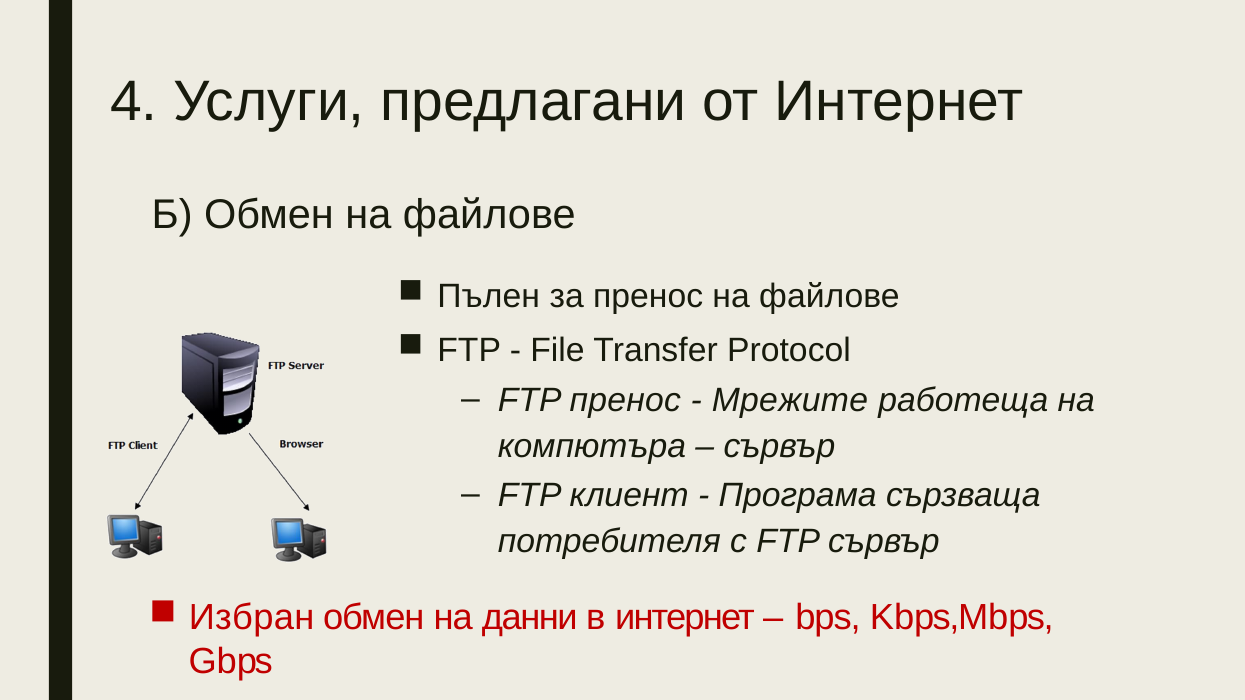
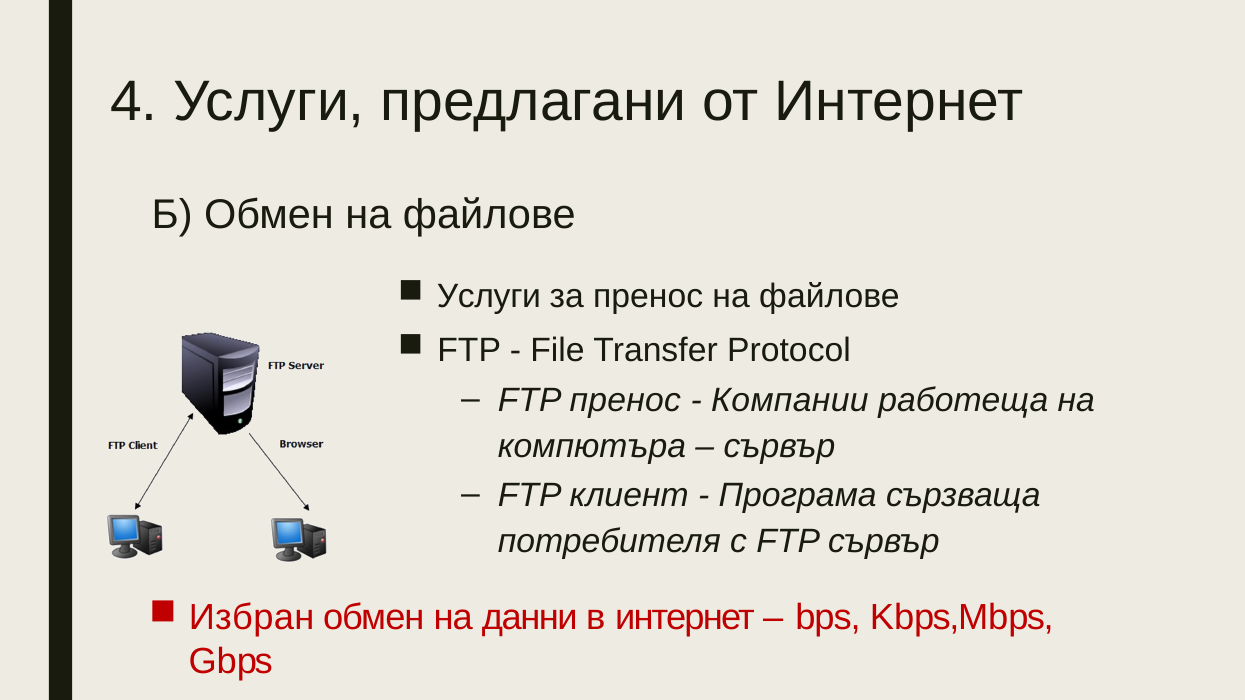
Пълен at (489, 297): Пълен -> Услуги
Мрежите: Мрежите -> Компании
